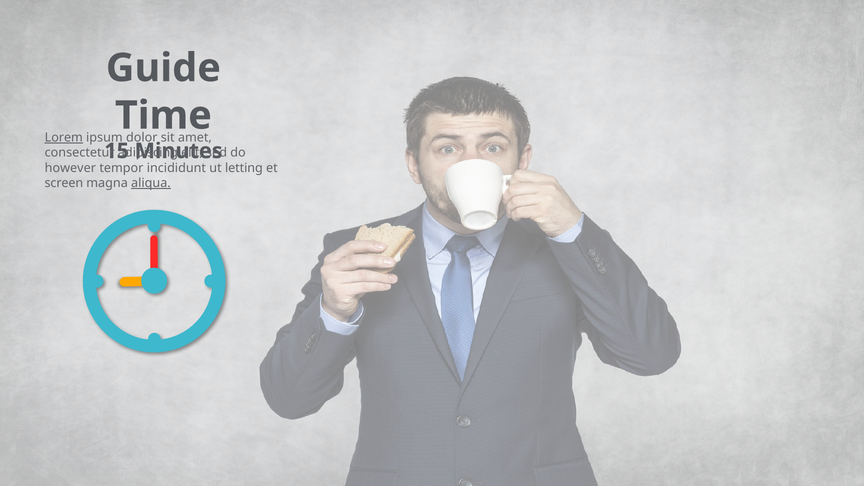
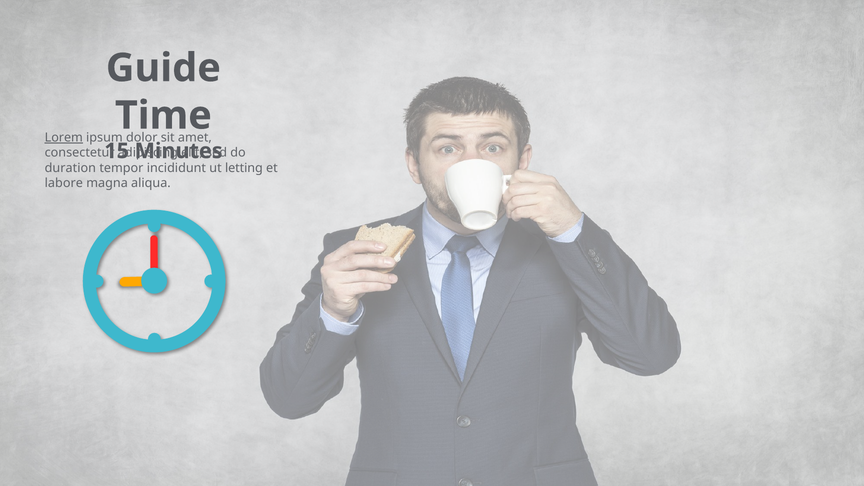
however: however -> duration
screen: screen -> labore
aliqua underline: present -> none
